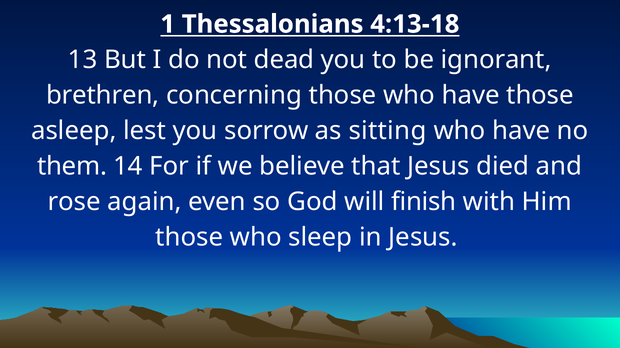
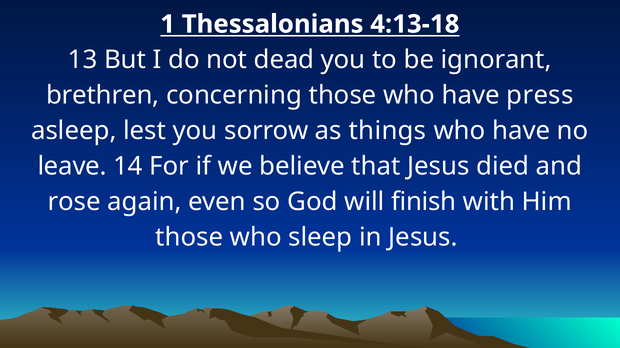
have those: those -> press
sitting: sitting -> things
them: them -> leave
